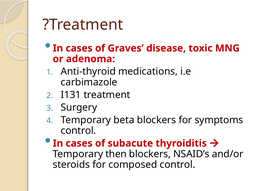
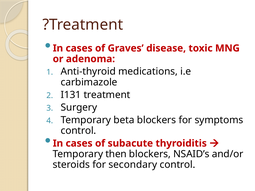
composed: composed -> secondary
